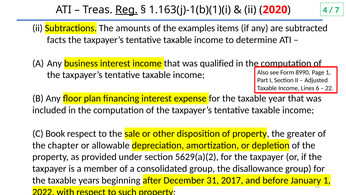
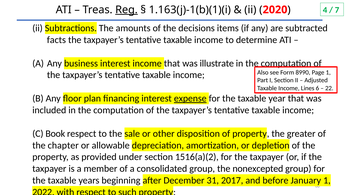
examples: examples -> decisions
qualified: qualified -> illustrate
expense underline: none -> present
5629(a)(2: 5629(a)(2 -> 1516(a)(2
disallowance: disallowance -> nonexcepted
